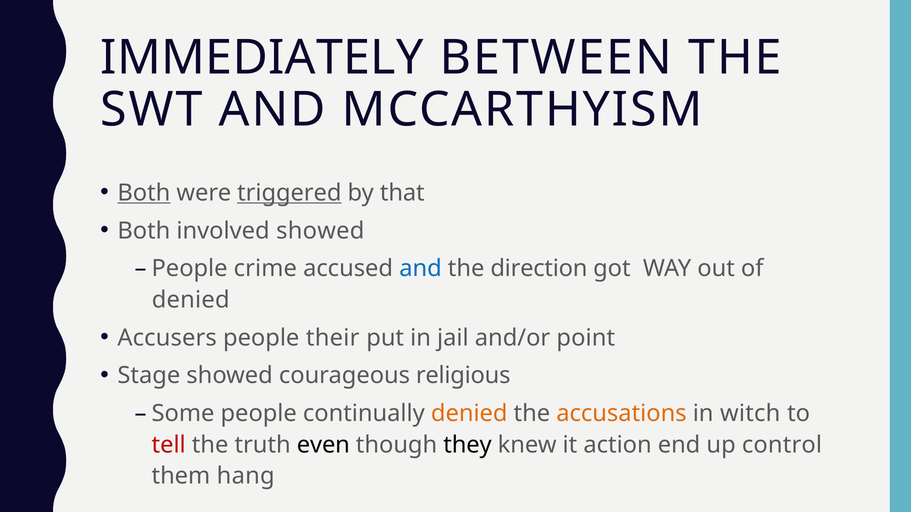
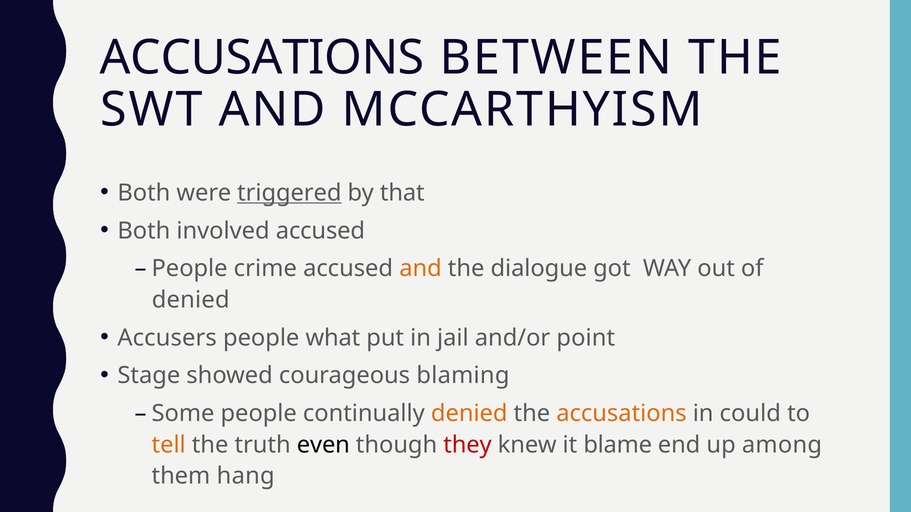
IMMEDIATELY at (262, 58): IMMEDIATELY -> ACCUSATIONS
Both at (144, 193) underline: present -> none
involved showed: showed -> accused
and at (421, 269) colour: blue -> orange
direction: direction -> dialogue
their: their -> what
religious: religious -> blaming
witch: witch -> could
tell colour: red -> orange
they colour: black -> red
action: action -> blame
control: control -> among
